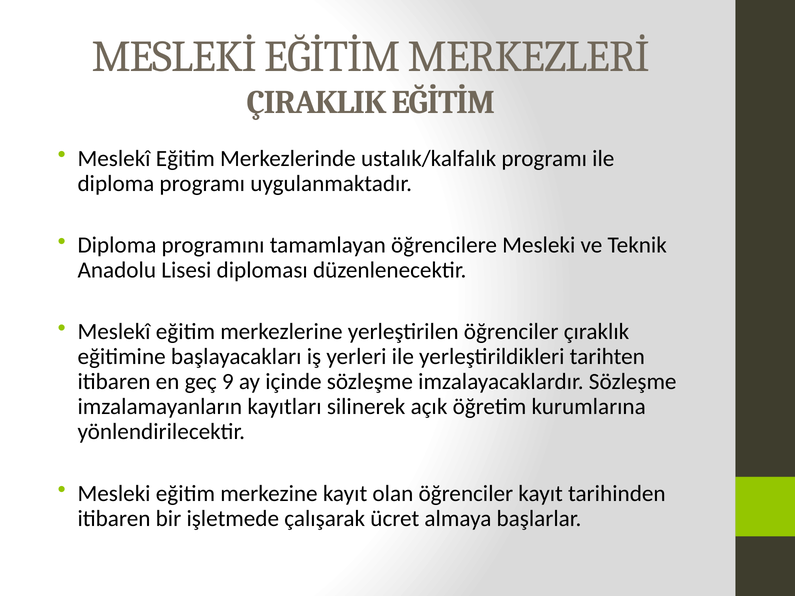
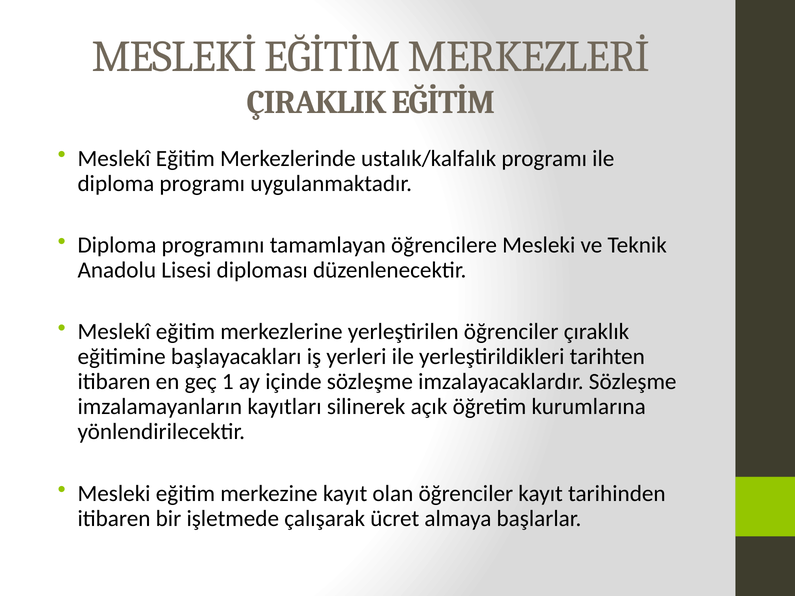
9: 9 -> 1
